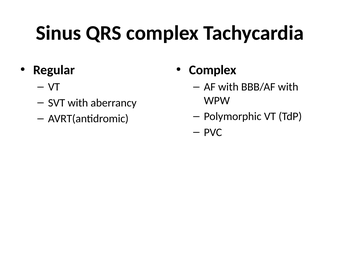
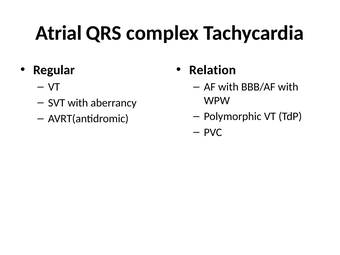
Sinus: Sinus -> Atrial
Complex at (213, 70): Complex -> Relation
